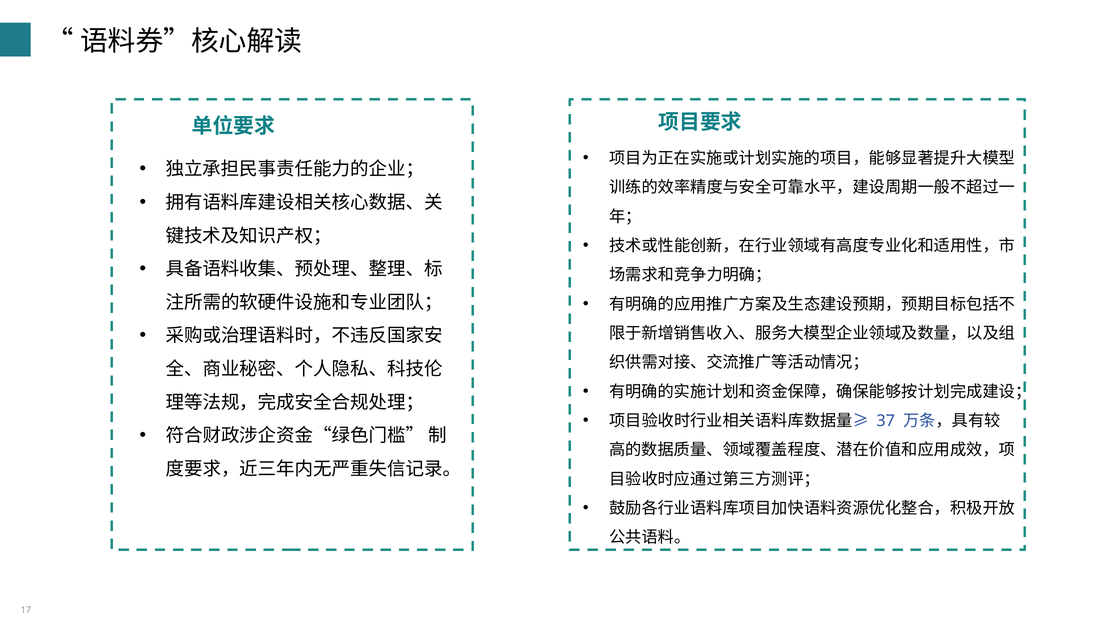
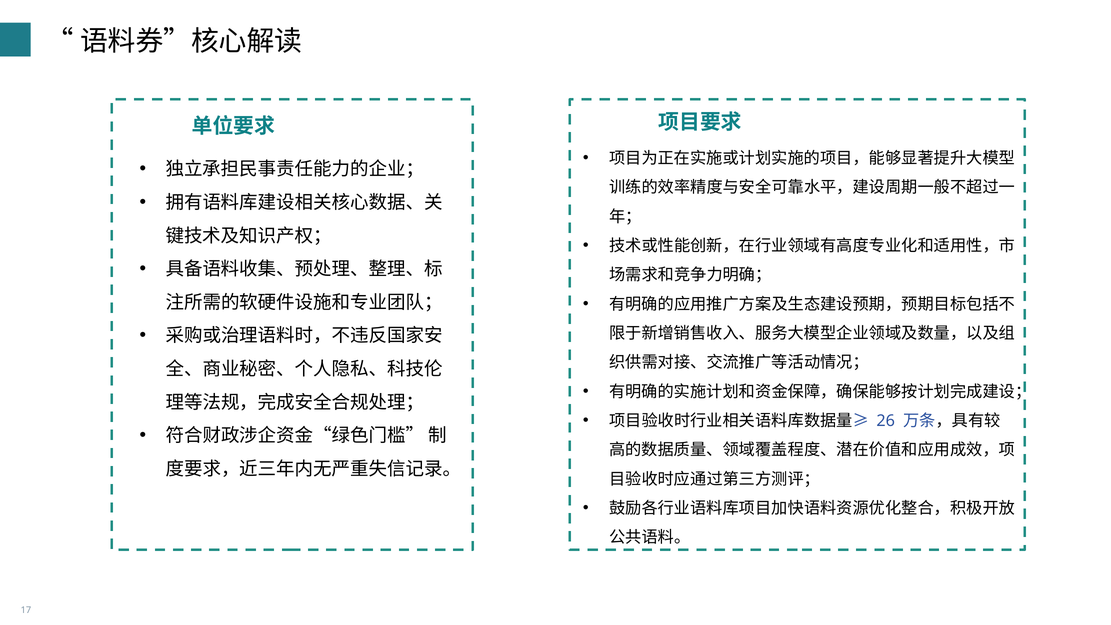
37: 37 -> 26
